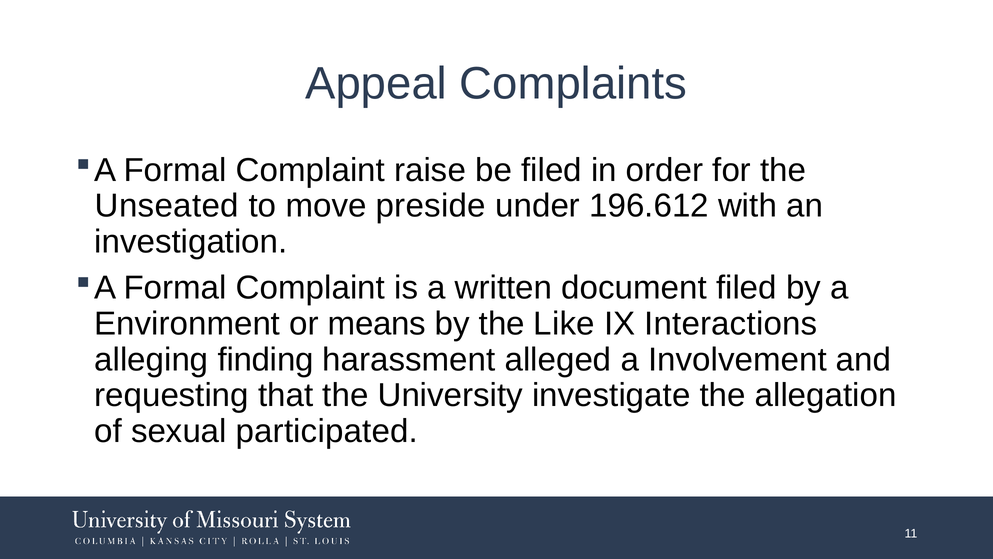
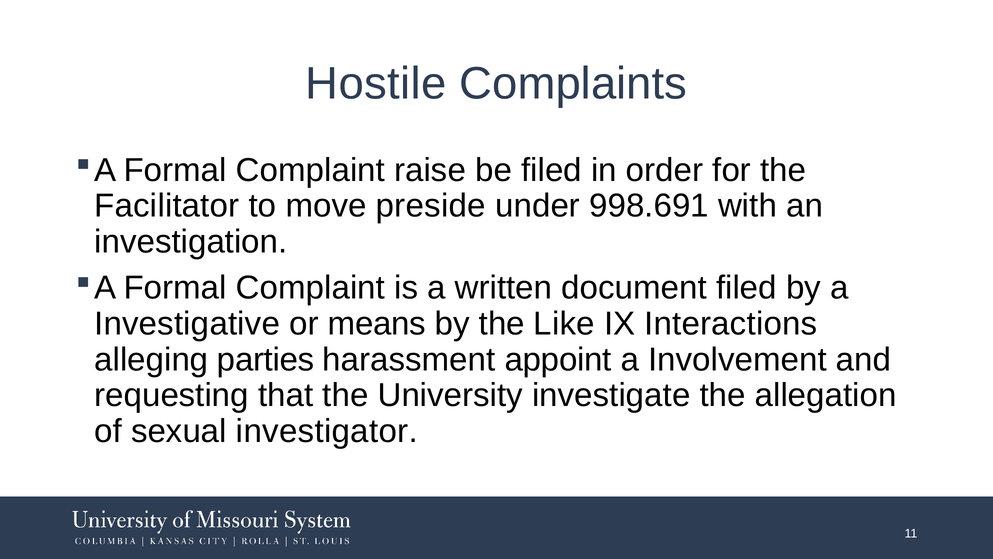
Appeal: Appeal -> Hostile
Unseated: Unseated -> Facilitator
196.612: 196.612 -> 998.691
Environment: Environment -> Investigative
finding: finding -> parties
alleged: alleged -> appoint
participated: participated -> investigator
